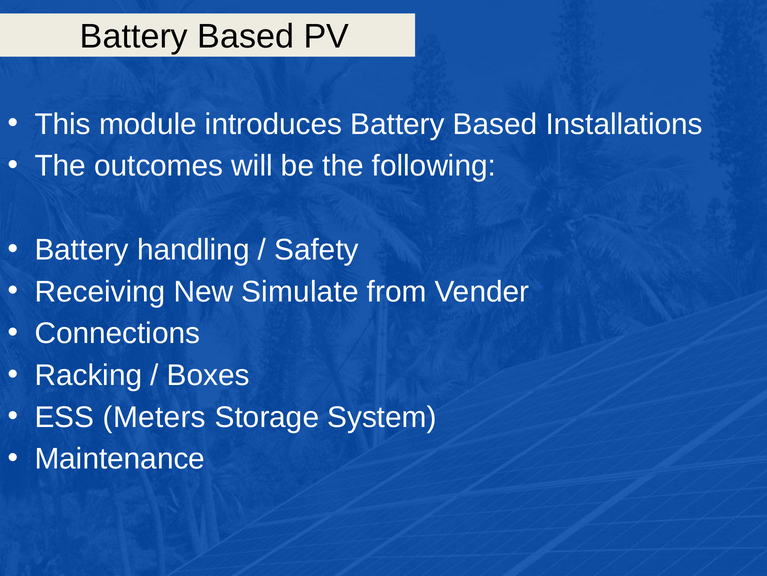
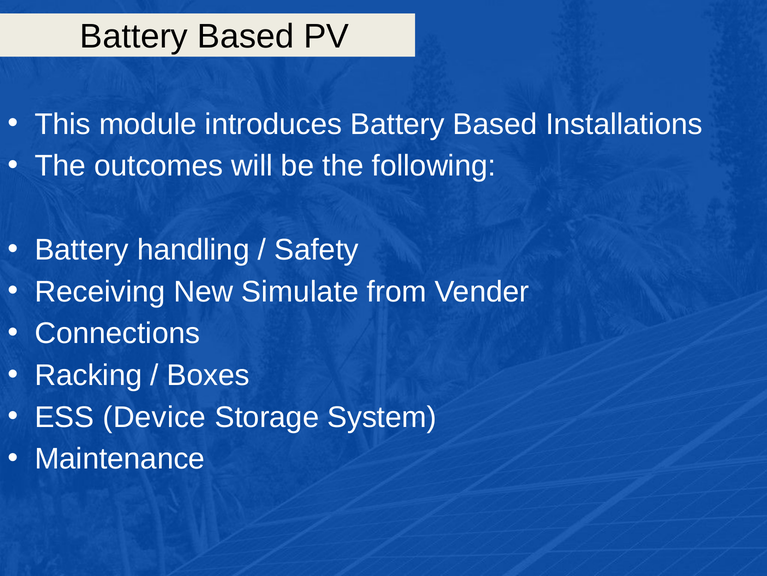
Meters: Meters -> Device
